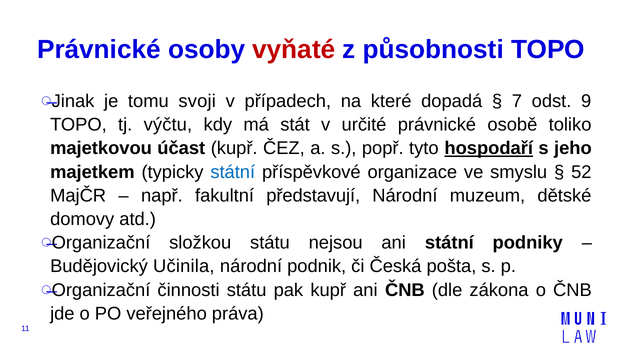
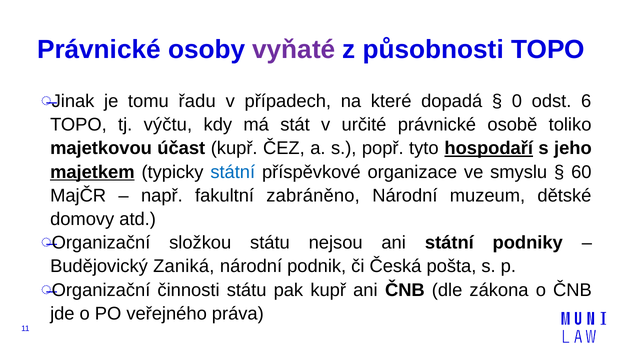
vyňaté colour: red -> purple
svoji: svoji -> řadu
7: 7 -> 0
9: 9 -> 6
majetkem underline: none -> present
52: 52 -> 60
představují: představují -> zabráněno
Učinila: Učinila -> Zaniká
